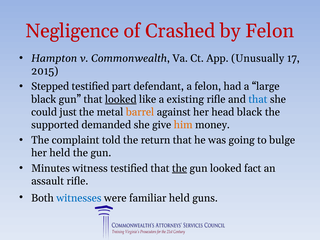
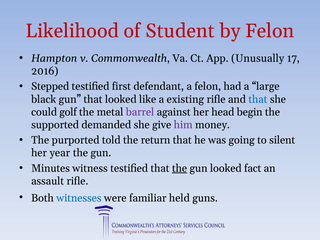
Negligence: Negligence -> Likelihood
Crashed: Crashed -> Student
2015: 2015 -> 2016
part: part -> first
looked at (121, 99) underline: present -> none
just: just -> golf
barrel colour: orange -> purple
head black: black -> begin
him colour: orange -> purple
complaint: complaint -> purported
bulge: bulge -> silent
her held: held -> year
